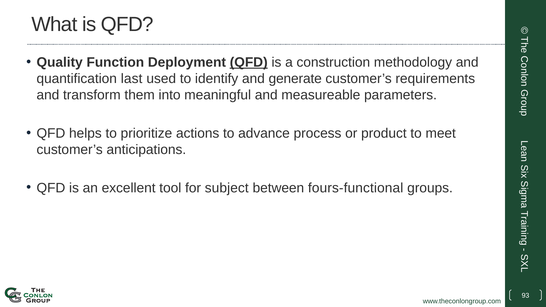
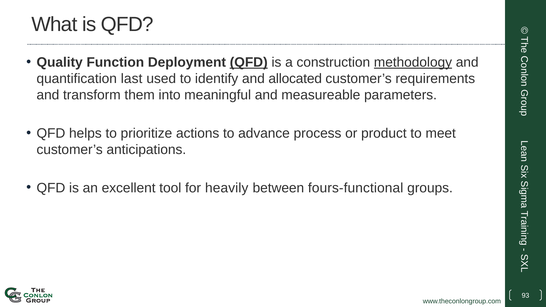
methodology underline: none -> present
generate: generate -> allocated
subject: subject -> heavily
